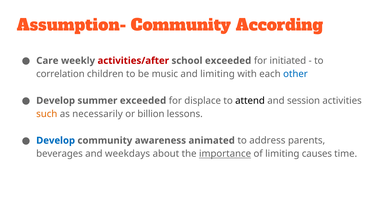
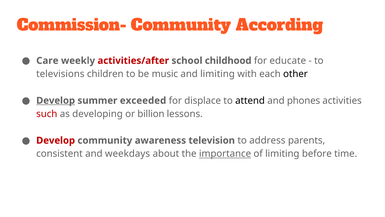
Assumption-: Assumption- -> Commission-
school exceeded: exceeded -> childhood
initiated: initiated -> educate
correlation: correlation -> televisions
other colour: blue -> black
Develop at (56, 100) underline: none -> present
session: session -> phones
such colour: orange -> red
necessarily: necessarily -> developing
Develop at (56, 140) colour: blue -> red
animated: animated -> television
beverages: beverages -> consistent
causes: causes -> before
